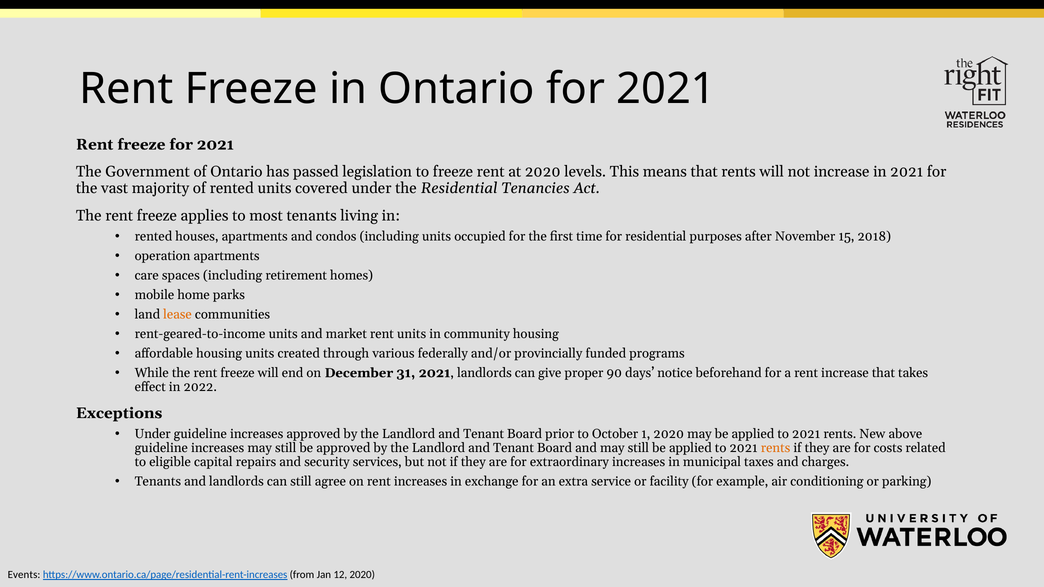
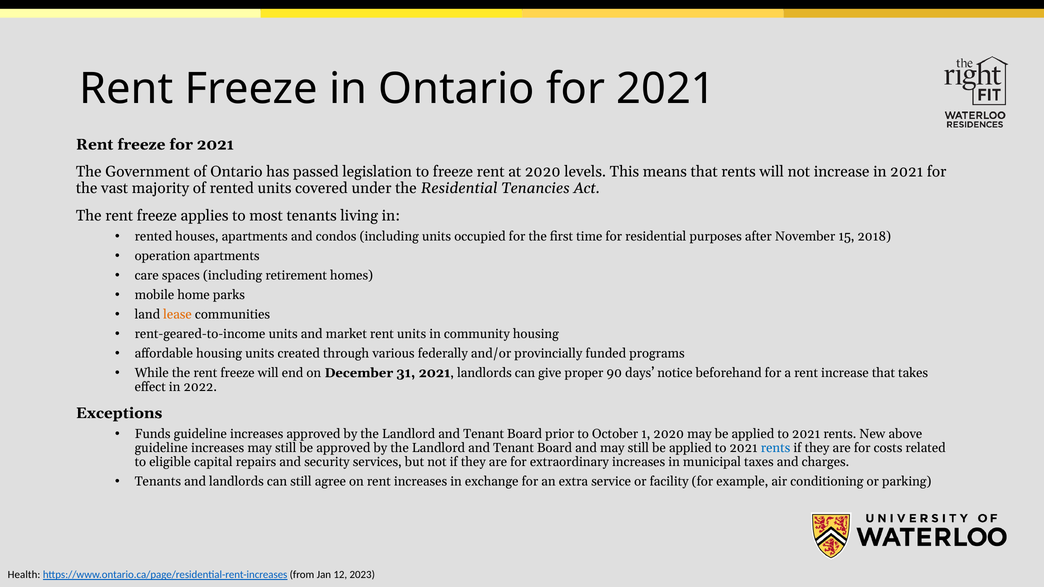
Under at (153, 434): Under -> Funds
rents at (776, 448) colour: orange -> blue
Events: Events -> Health
12 2020: 2020 -> 2023
